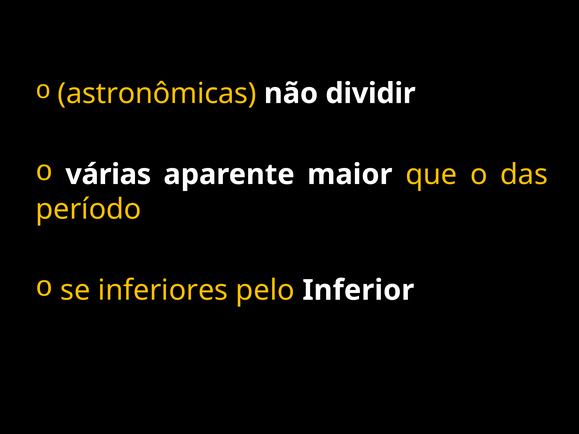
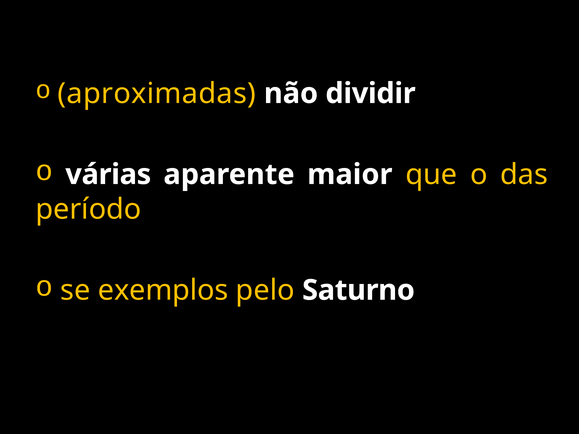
astronômicas: astronômicas -> aproximadas
inferiores: inferiores -> exemplos
Inferior: Inferior -> Saturno
